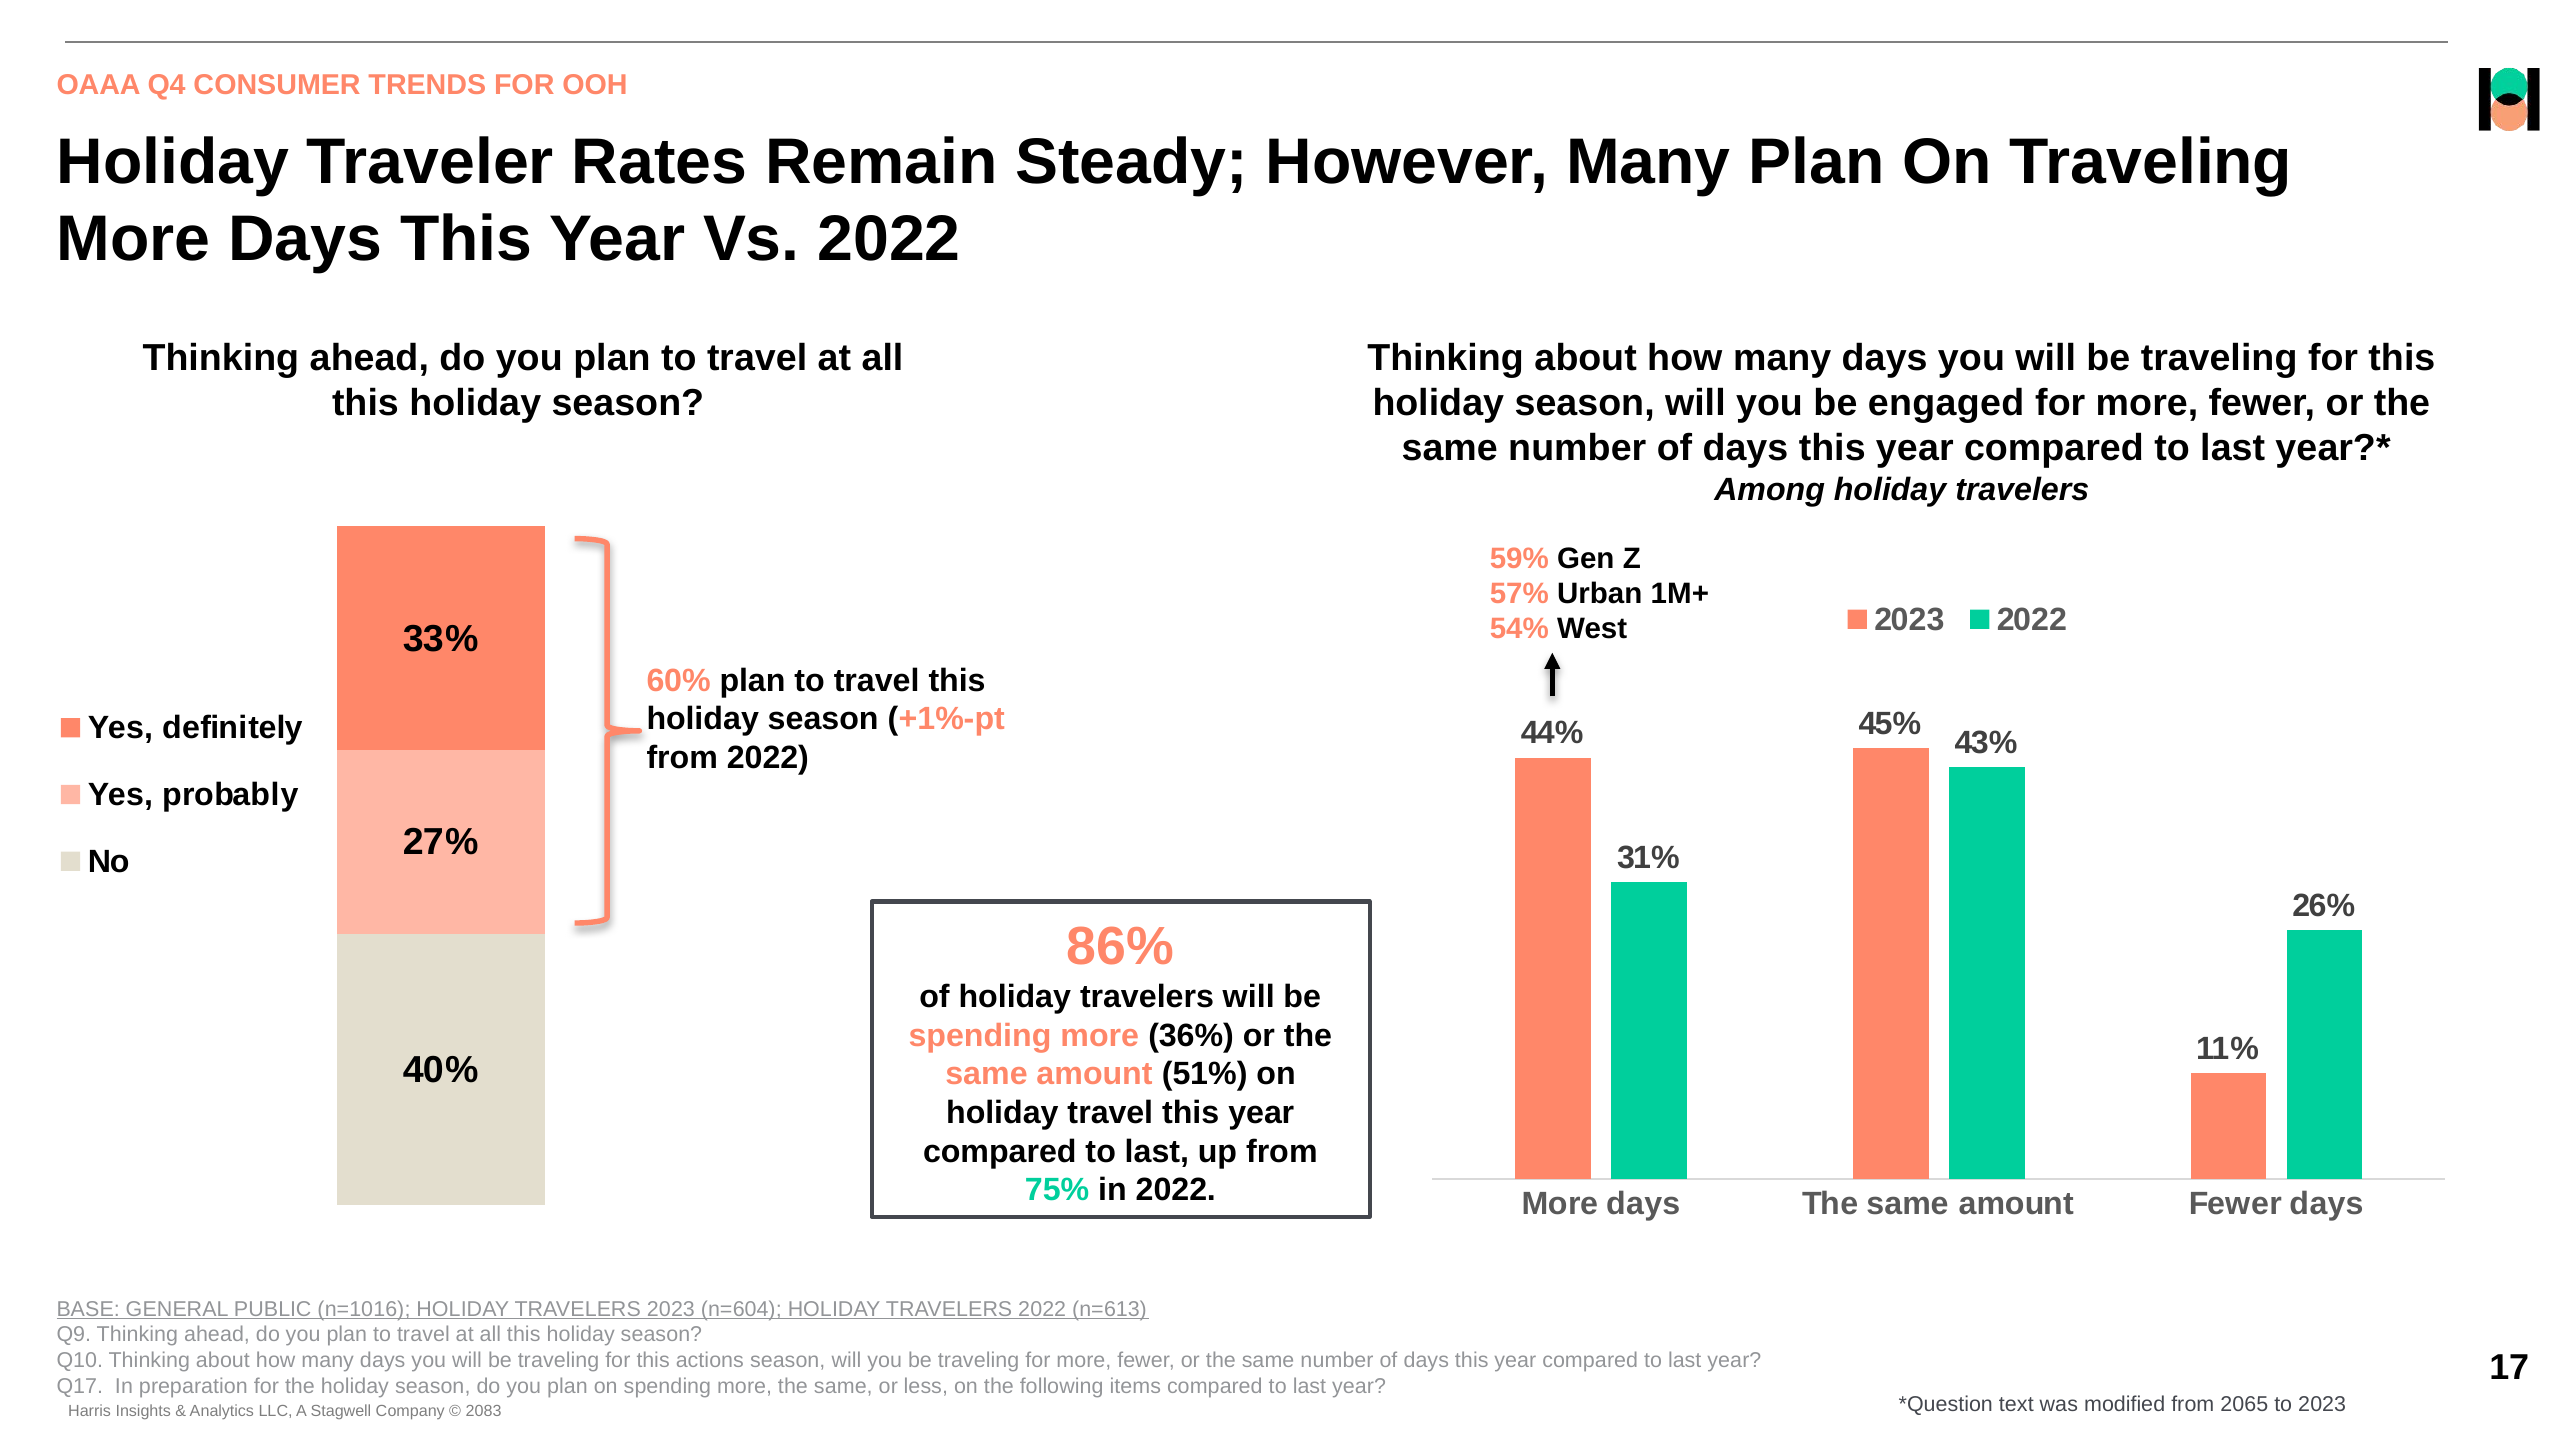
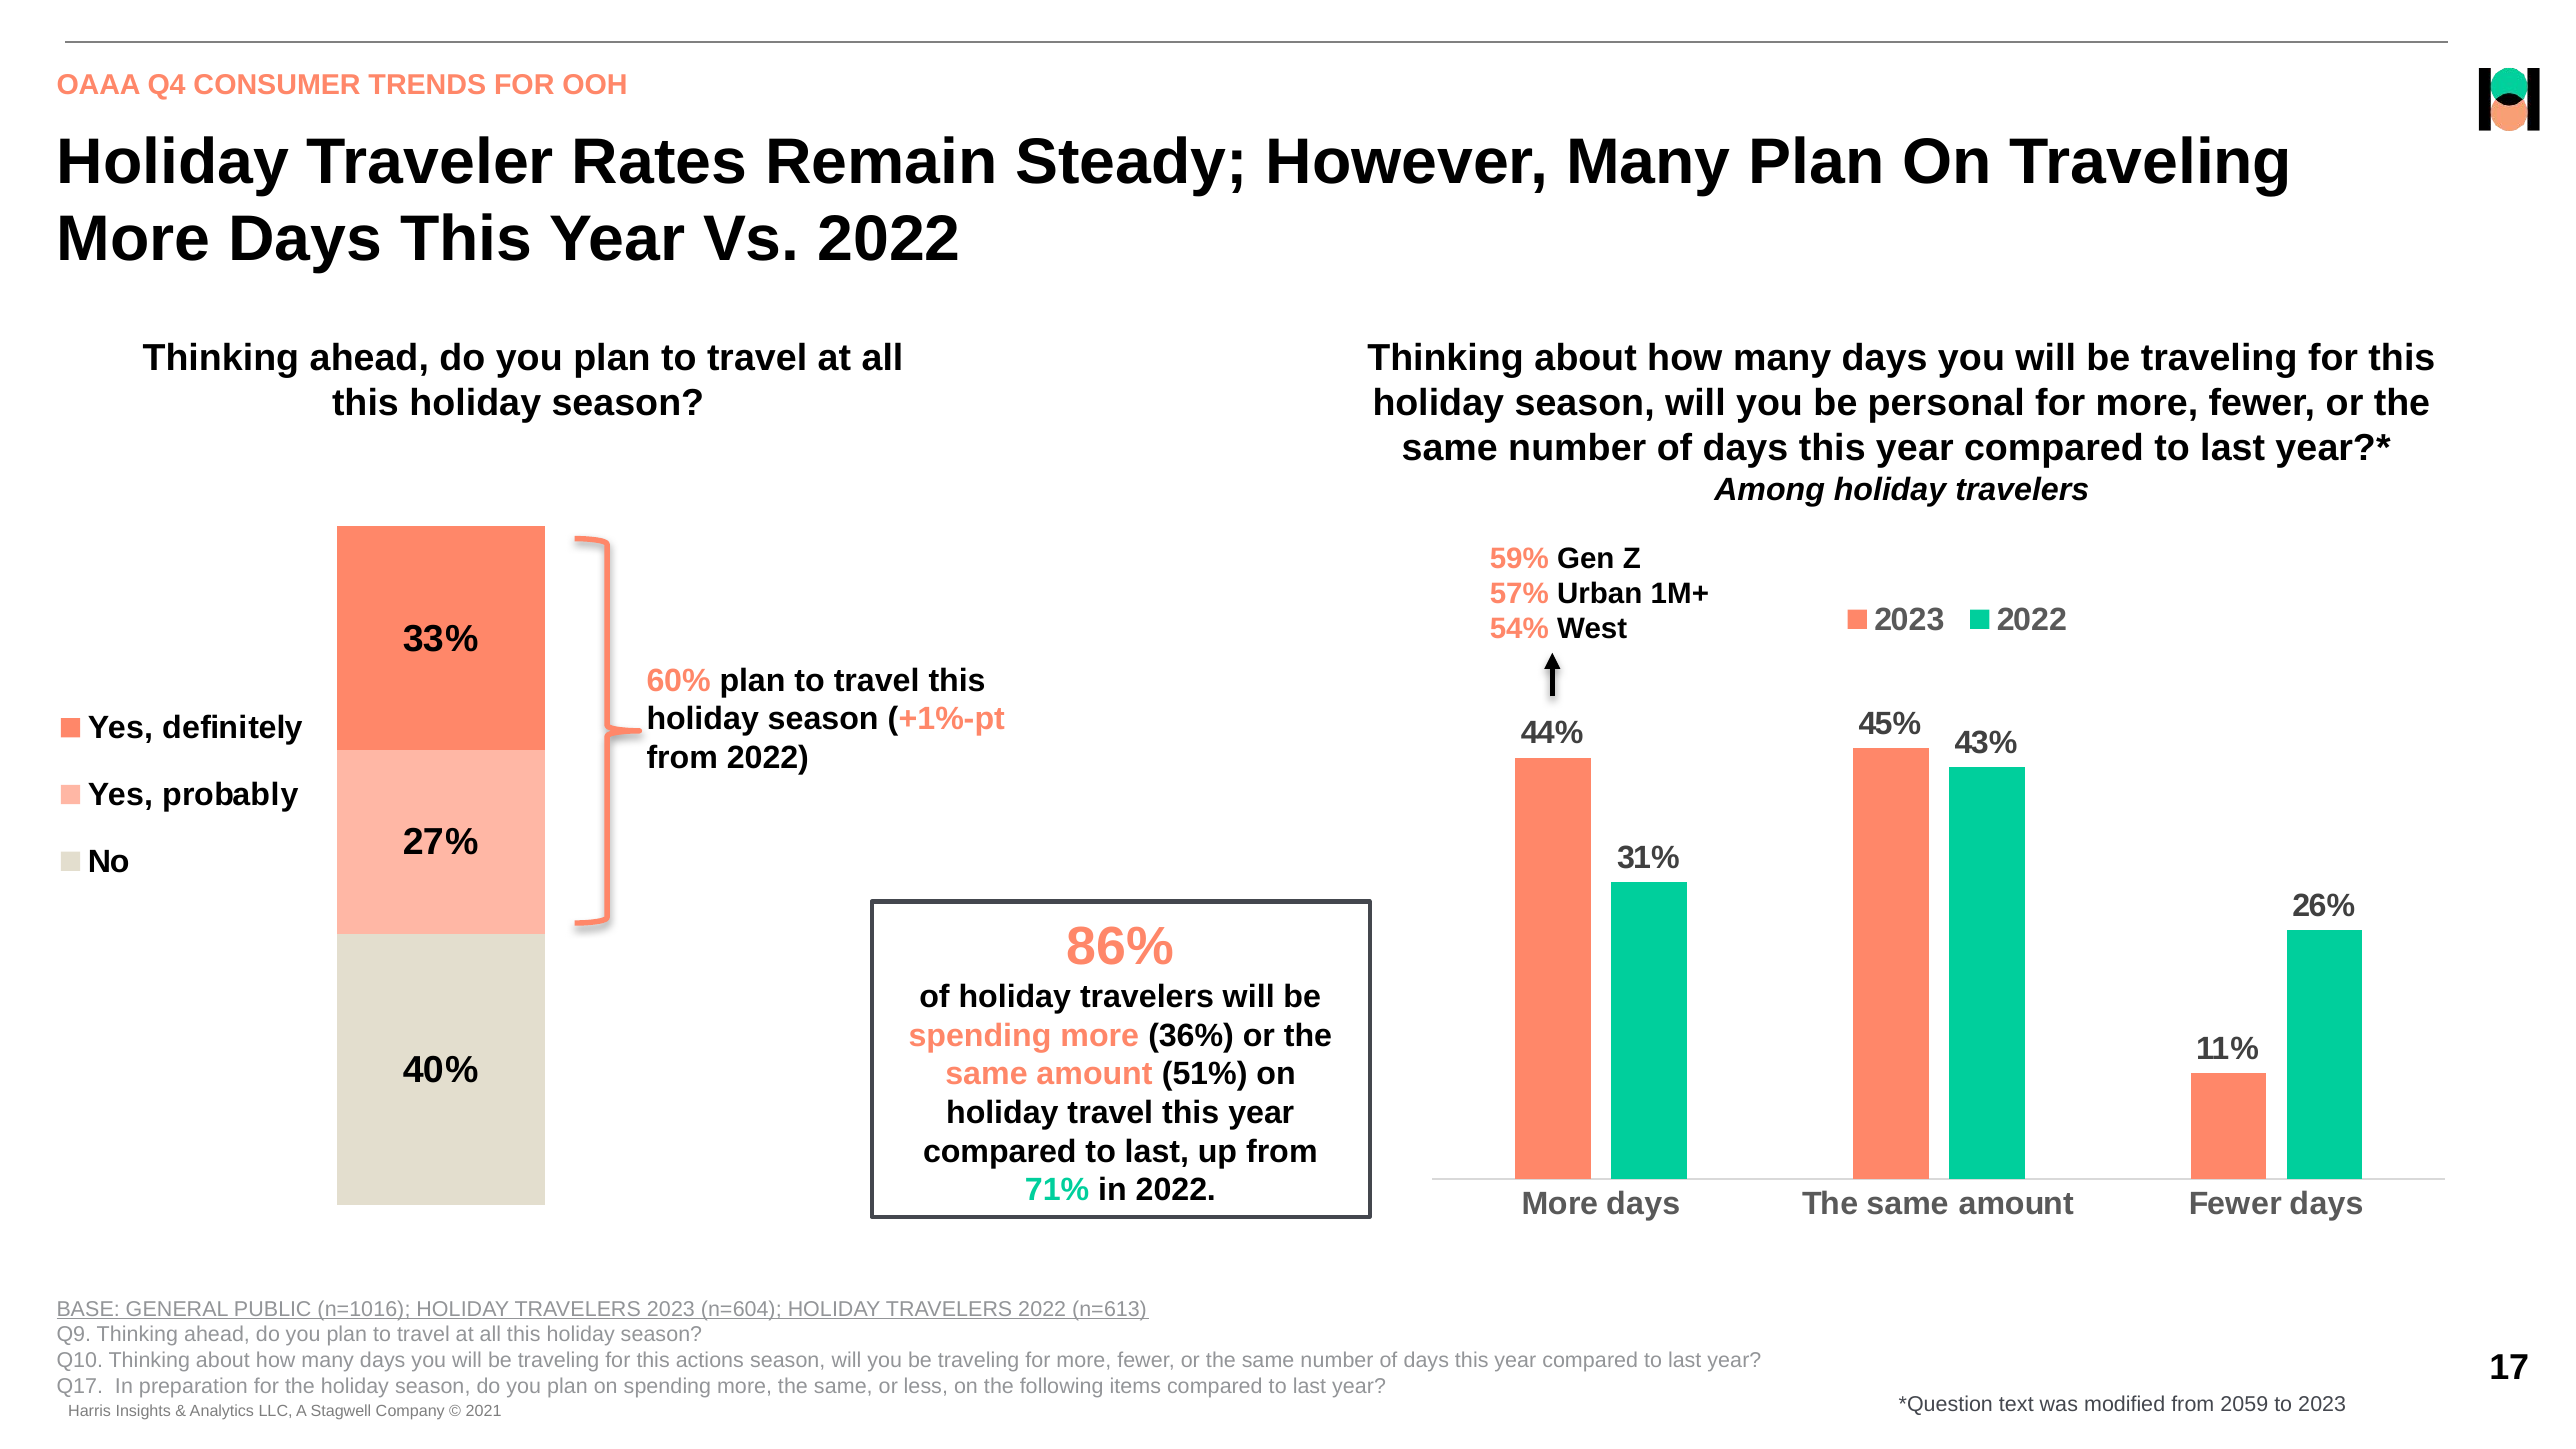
engaged: engaged -> personal
75%: 75% -> 71%
2065: 2065 -> 2059
2083: 2083 -> 2021
